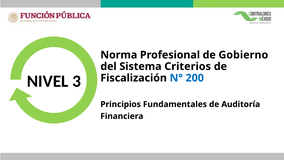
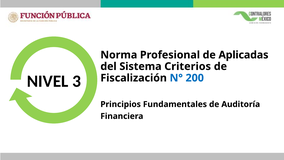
Gobierno: Gobierno -> Aplicadas
